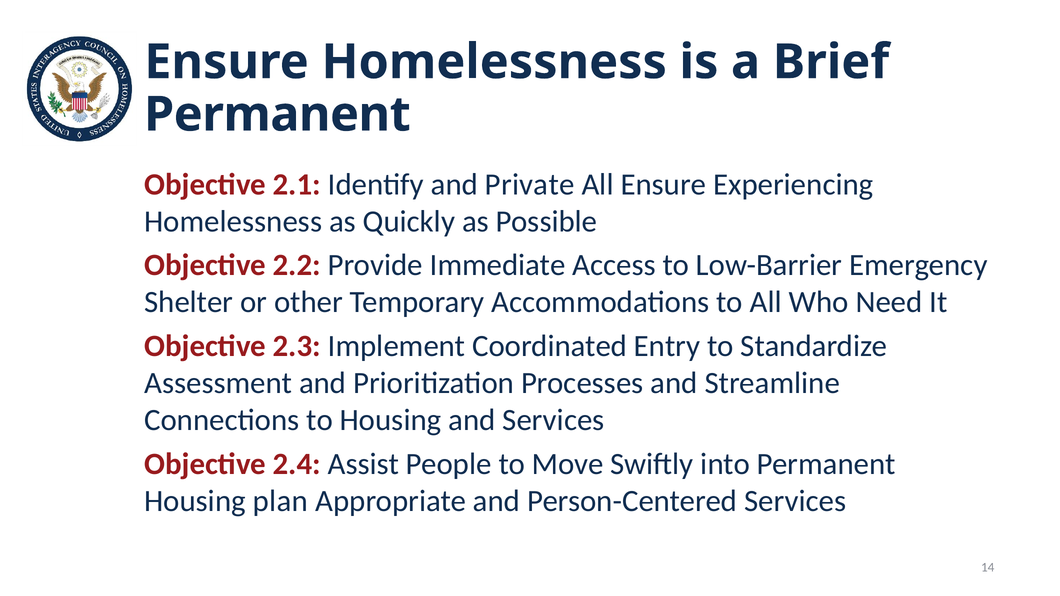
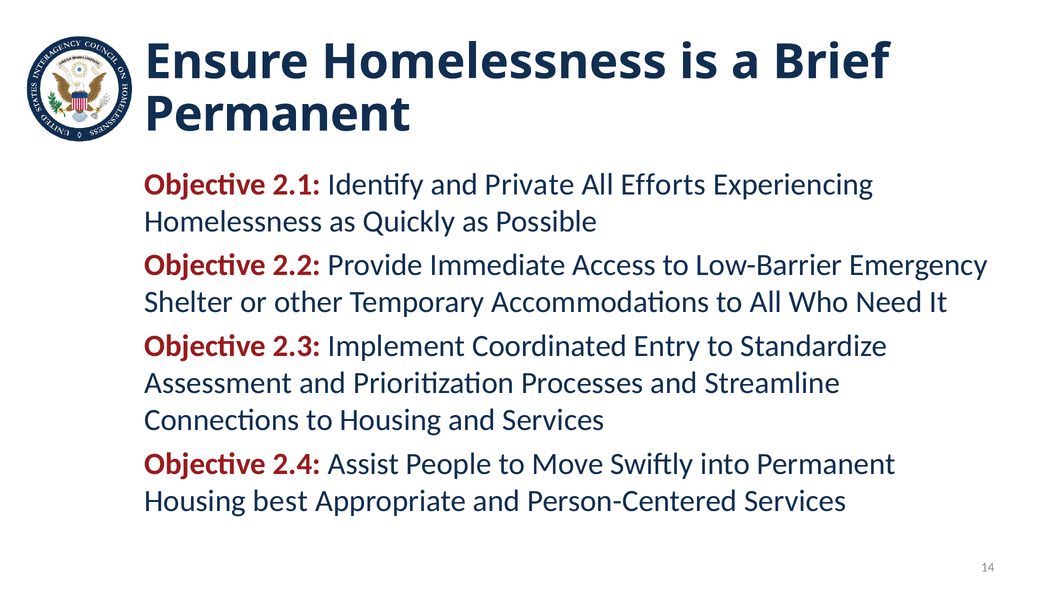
All Ensure: Ensure -> Efforts
plan: plan -> best
